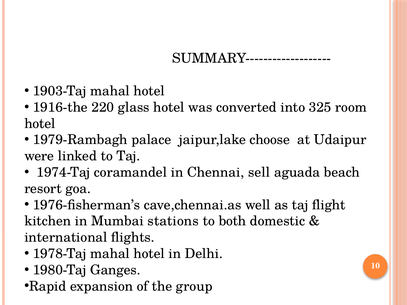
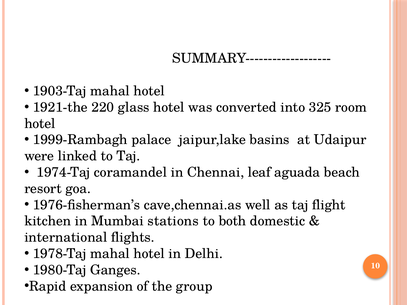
1916-the: 1916-the -> 1921-the
1979-Rambagh: 1979-Rambagh -> 1999-Rambagh
choose: choose -> basins
sell: sell -> leaf
